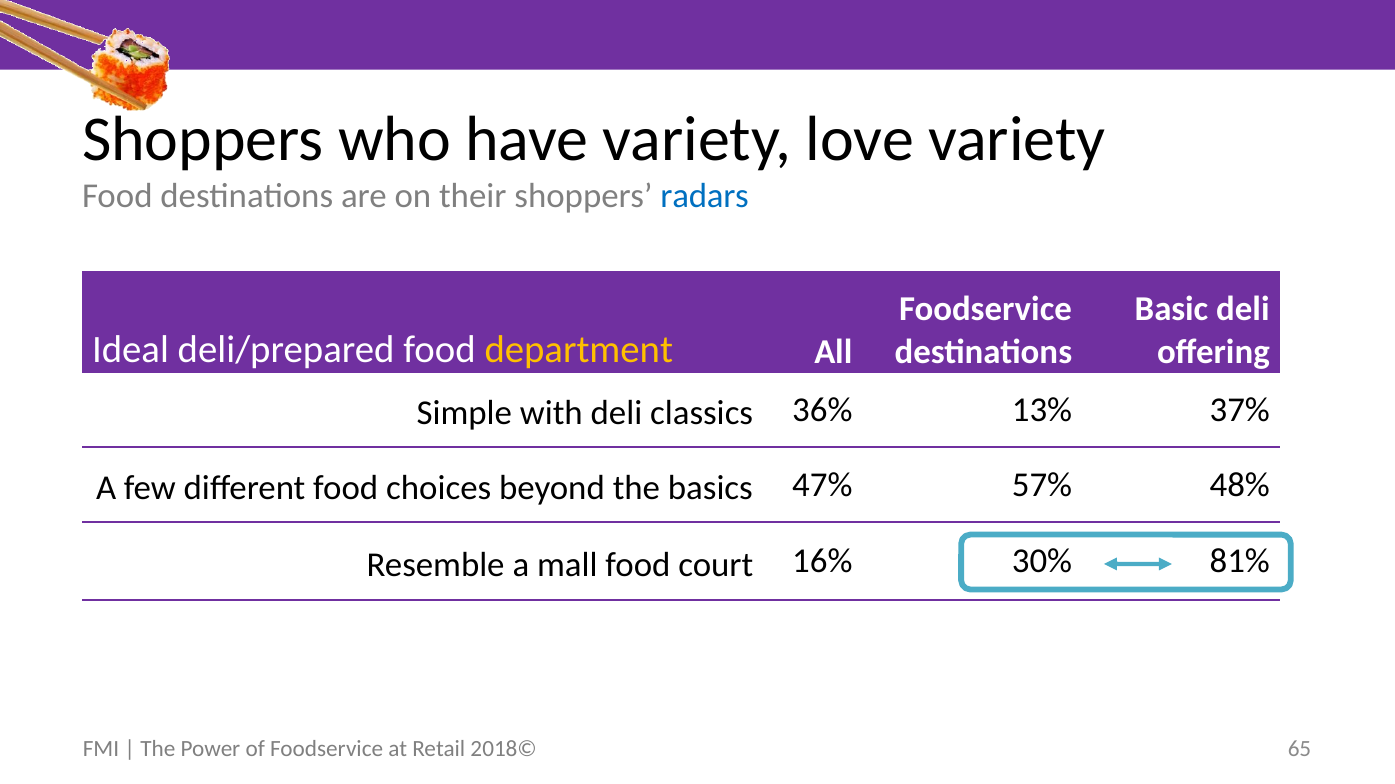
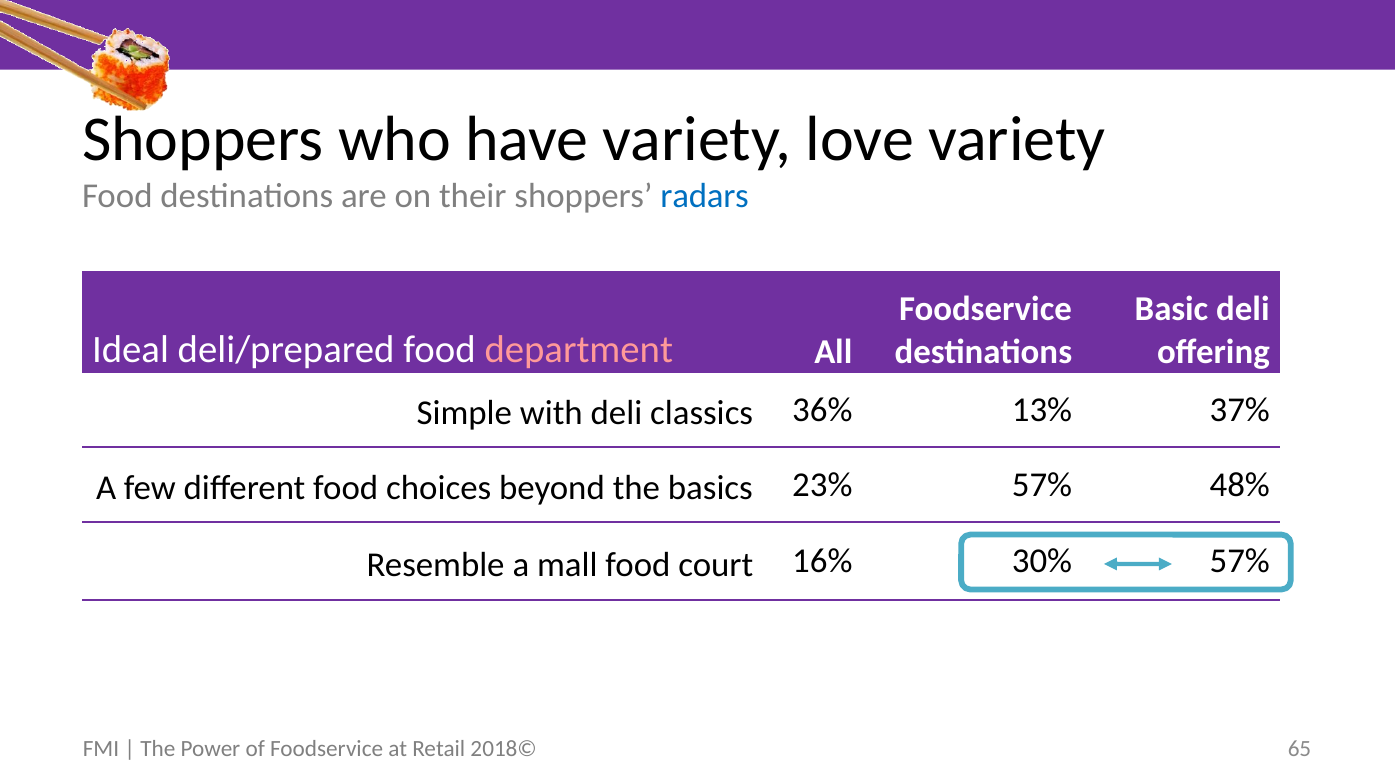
department colour: yellow -> pink
47%: 47% -> 23%
30% 81%: 81% -> 57%
